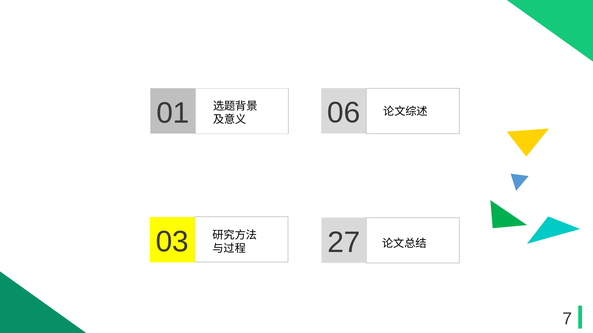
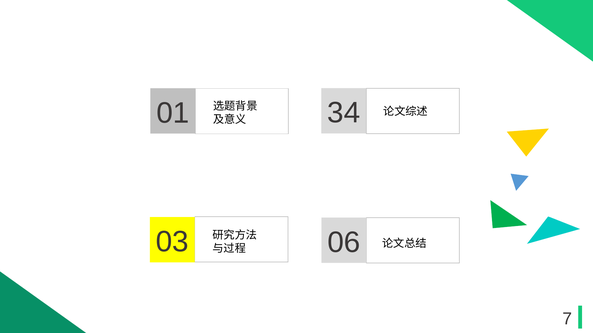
06: 06 -> 34
27: 27 -> 06
